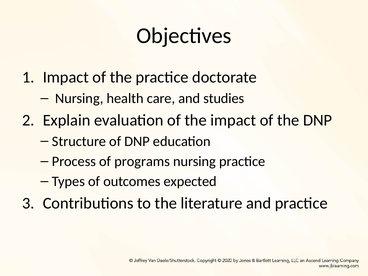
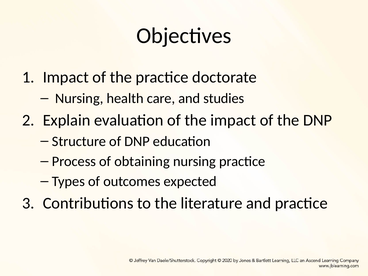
programs: programs -> obtaining
